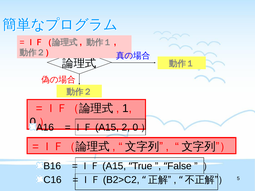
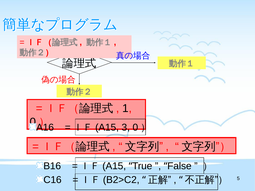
2: 2 -> 3
